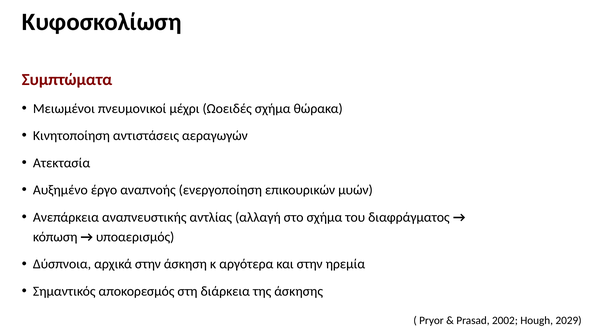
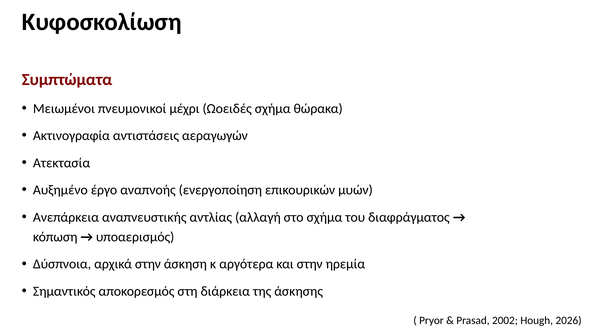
Κινητοποίηση: Κινητοποίηση -> Ακτινογραφία
2029: 2029 -> 2026
